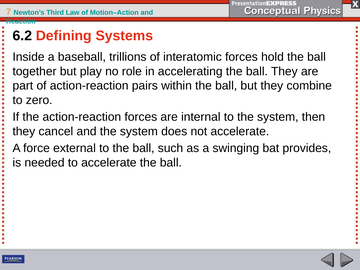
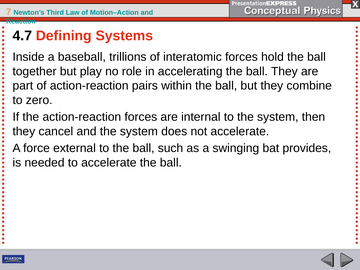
6.2: 6.2 -> 4.7
